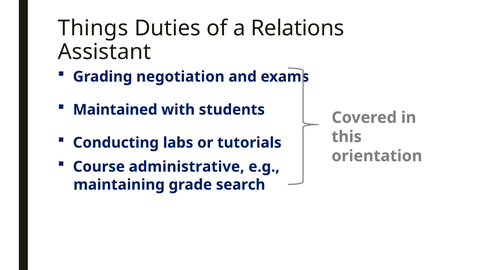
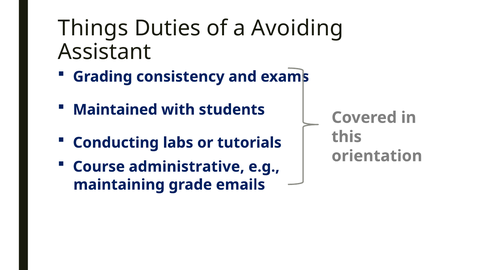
Relations: Relations -> Avoiding
negotiation: negotiation -> consistency
search: search -> emails
